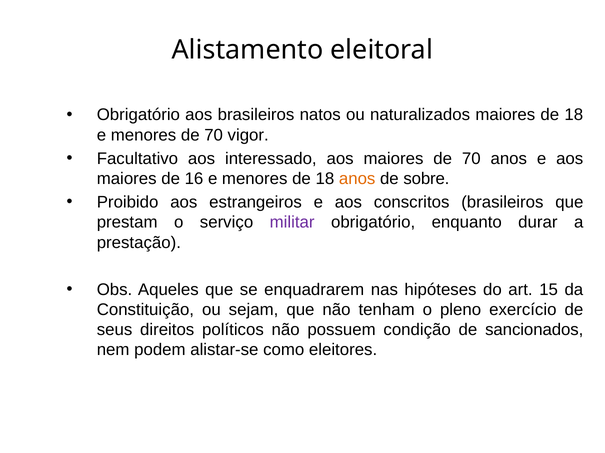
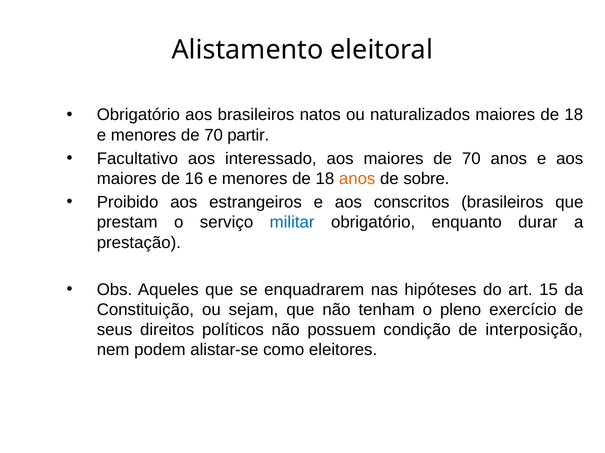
vigor: vigor -> partir
militar colour: purple -> blue
sancionados: sancionados -> interposição
